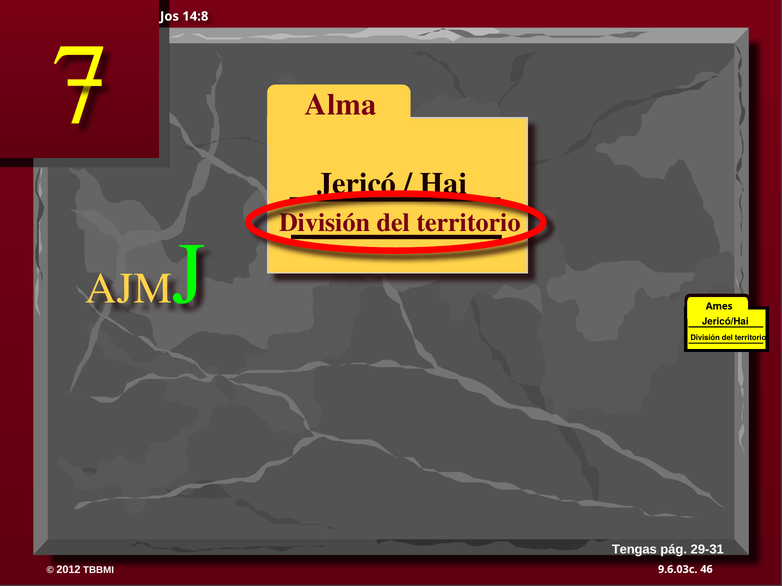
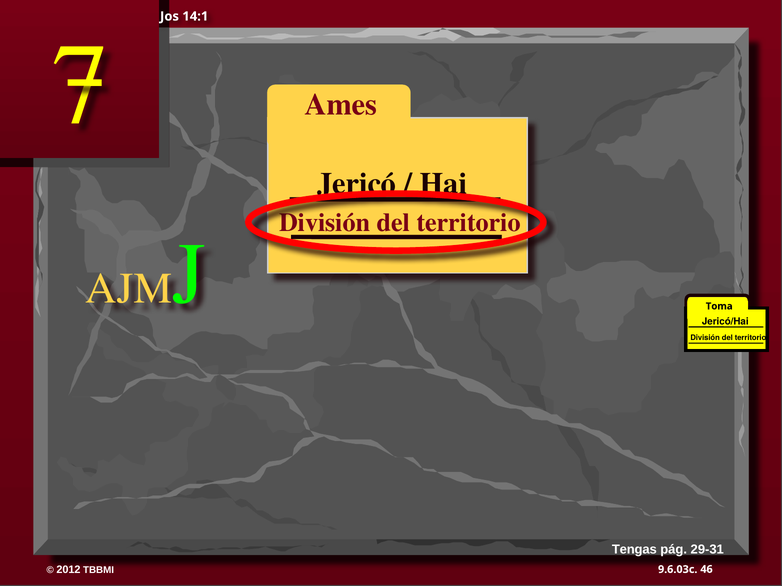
14:8: 14:8 -> 14:1
Alma: Alma -> Ames
Ames: Ames -> Toma
